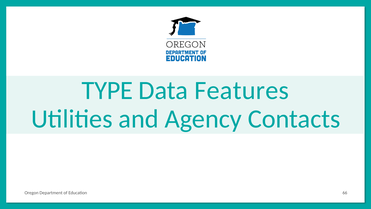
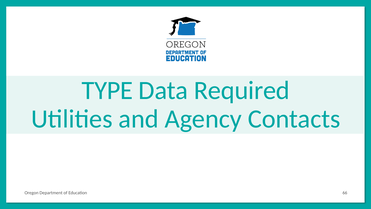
Features: Features -> Required
